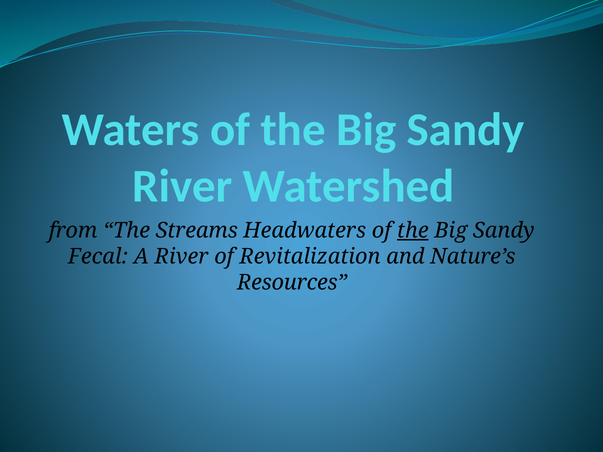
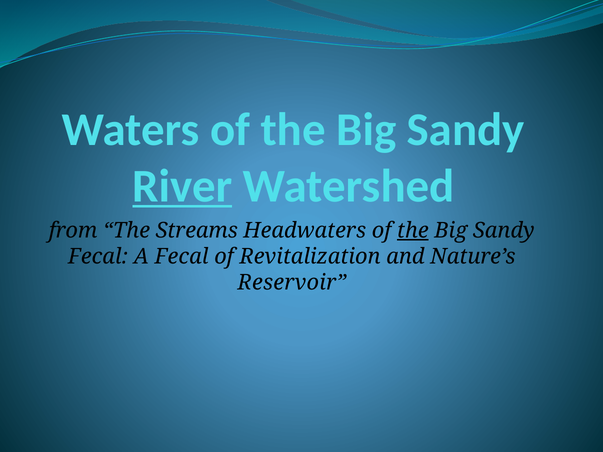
River at (182, 186) underline: none -> present
A River: River -> Fecal
Resources: Resources -> Reservoir
